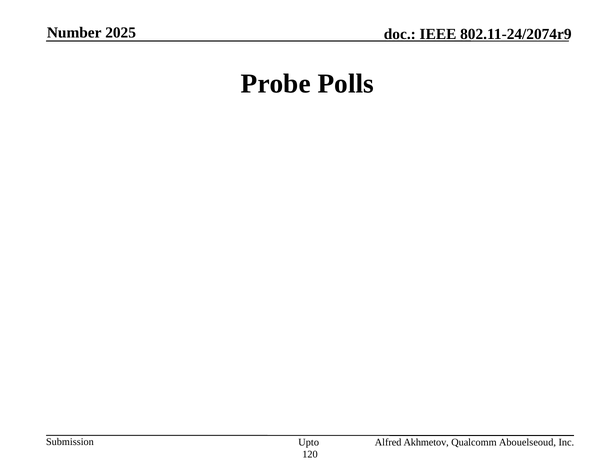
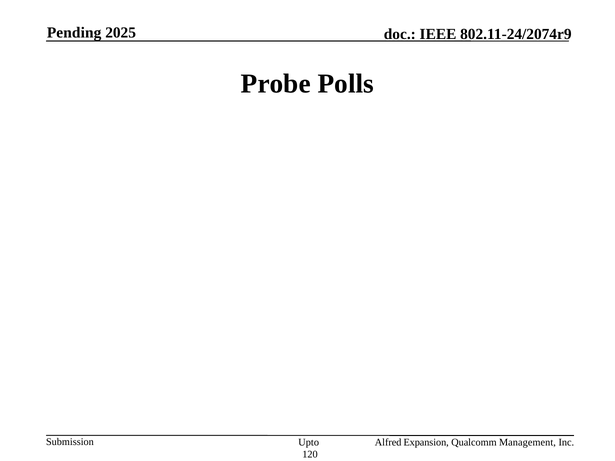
Number: Number -> Pending
Akhmetov: Akhmetov -> Expansion
Abouelseoud: Abouelseoud -> Management
